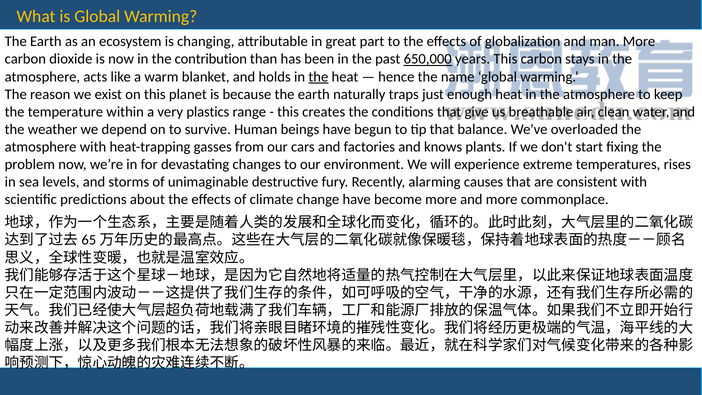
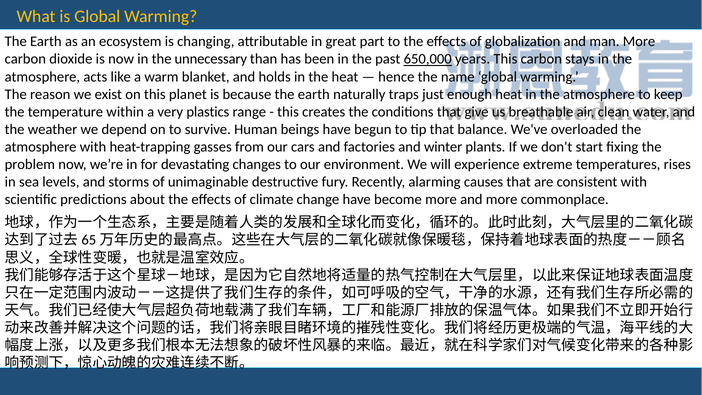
contribution: contribution -> unnecessary
the at (318, 77) underline: present -> none
knows: knows -> winter
